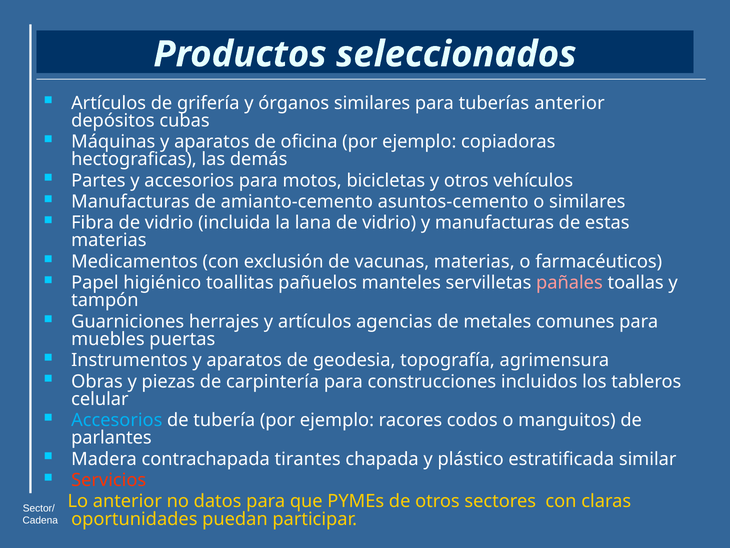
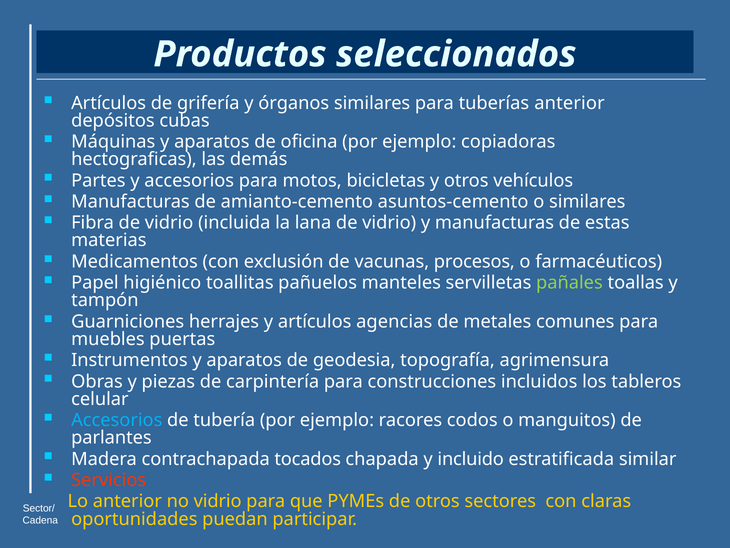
vacunas materias: materias -> procesos
pañales colour: pink -> light green
tirantes: tirantes -> tocados
plástico: plástico -> incluido
no datos: datos -> vidrio
